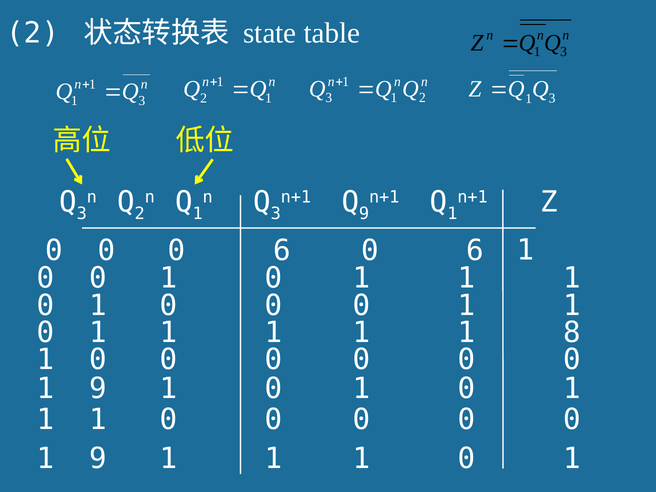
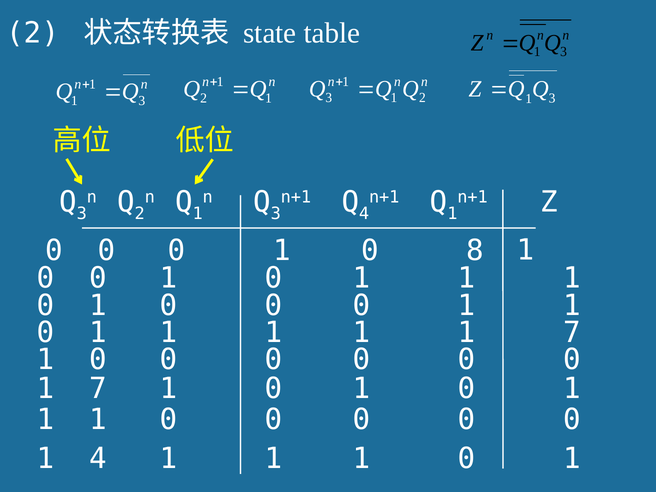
9 at (364, 213): 9 -> 4
6 at (282, 251): 6 -> 1
6 at (475, 251): 6 -> 8
1 1 8: 8 -> 7
9 at (98, 389): 9 -> 7
9 at (98, 459): 9 -> 4
